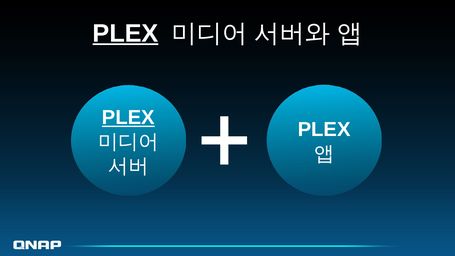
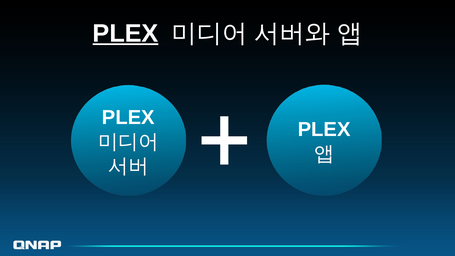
PLEX at (128, 118) underline: present -> none
